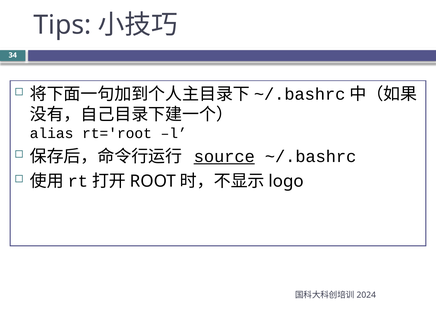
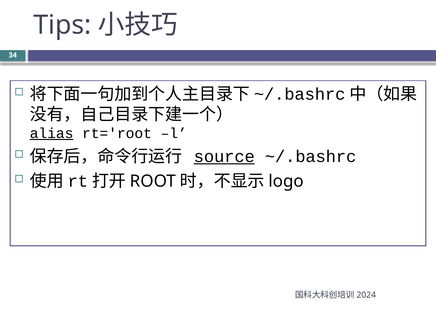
alias underline: none -> present
